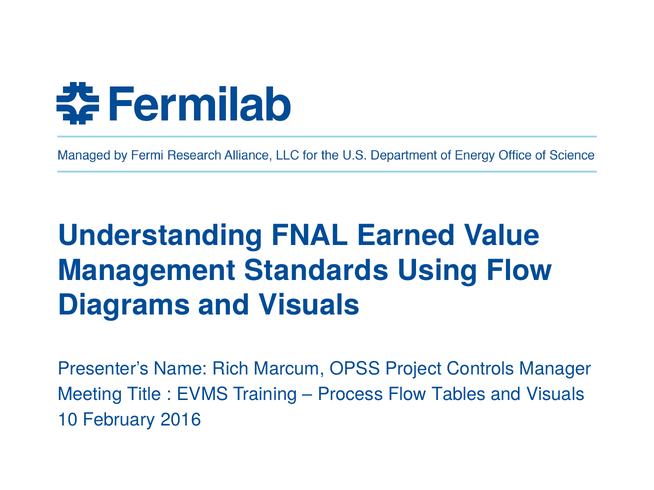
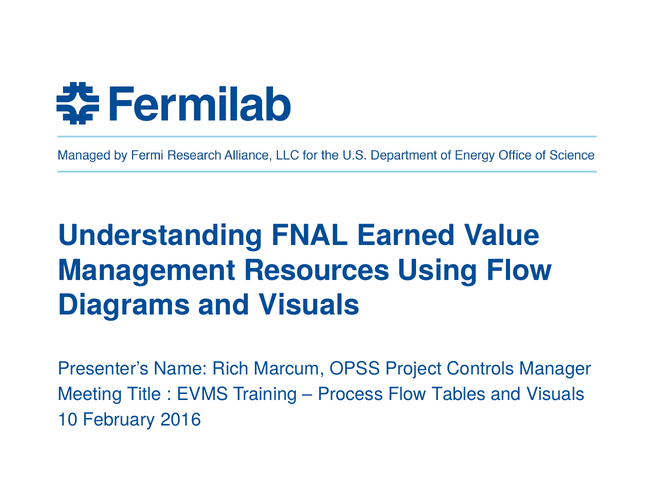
Standards: Standards -> Resources
